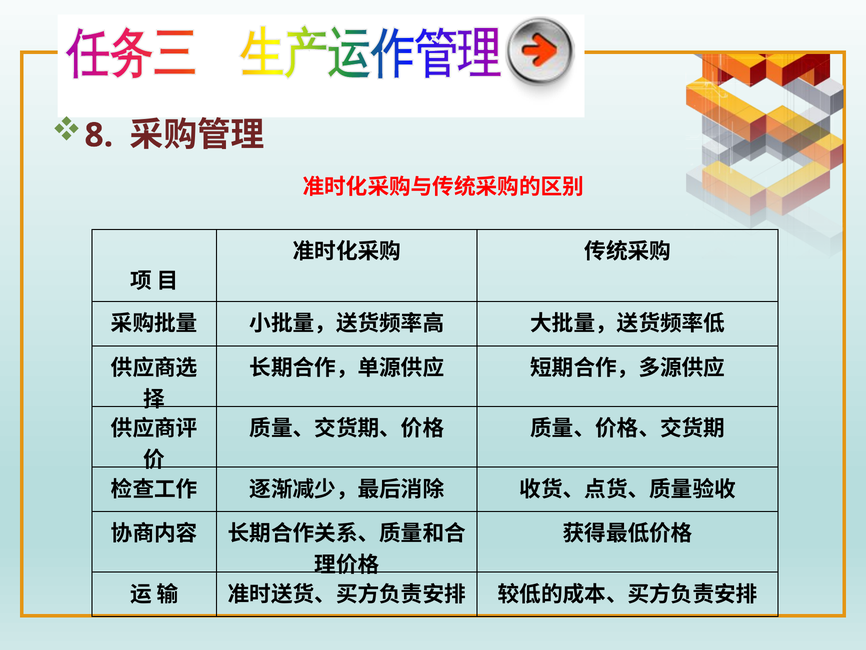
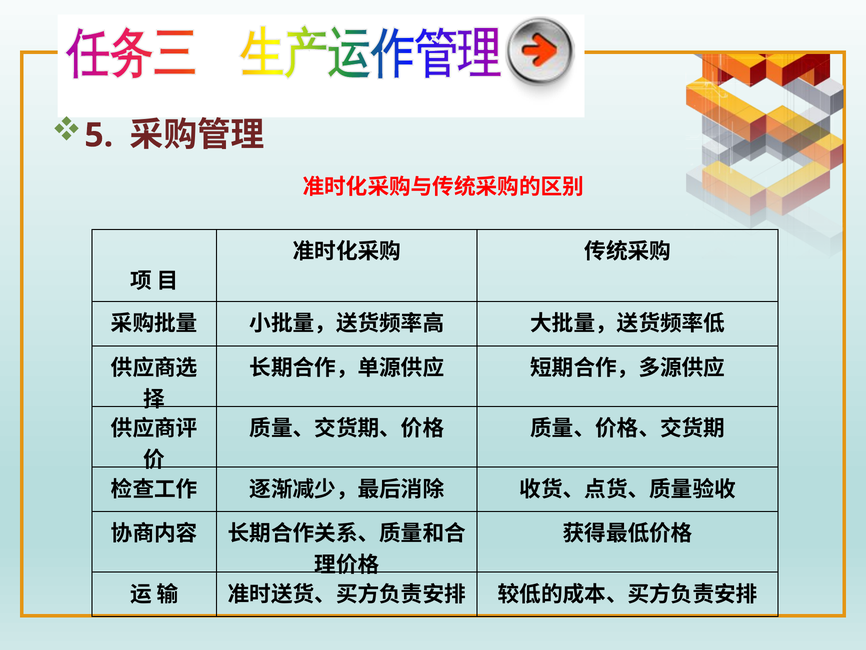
8: 8 -> 5
